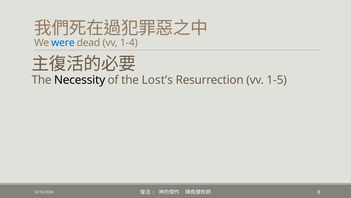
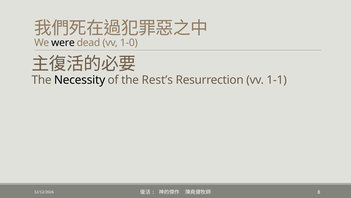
were colour: blue -> black
1-4: 1-4 -> 1-0
Lost’s: Lost’s -> Rest’s
1-5: 1-5 -> 1-1
